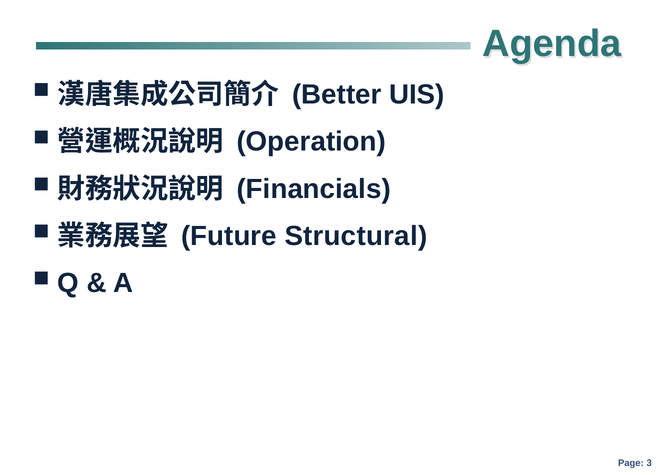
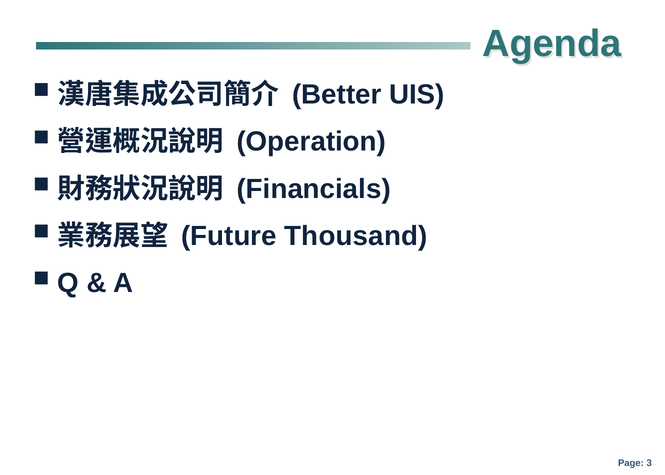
Structural: Structural -> Thousand
